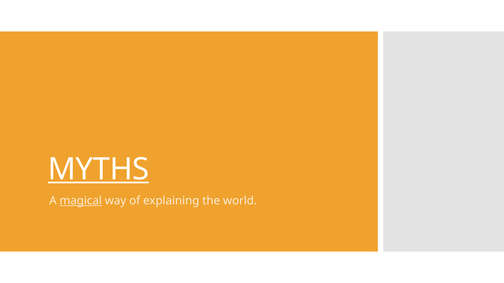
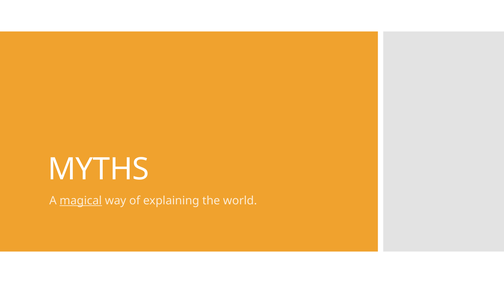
MYTHS underline: present -> none
